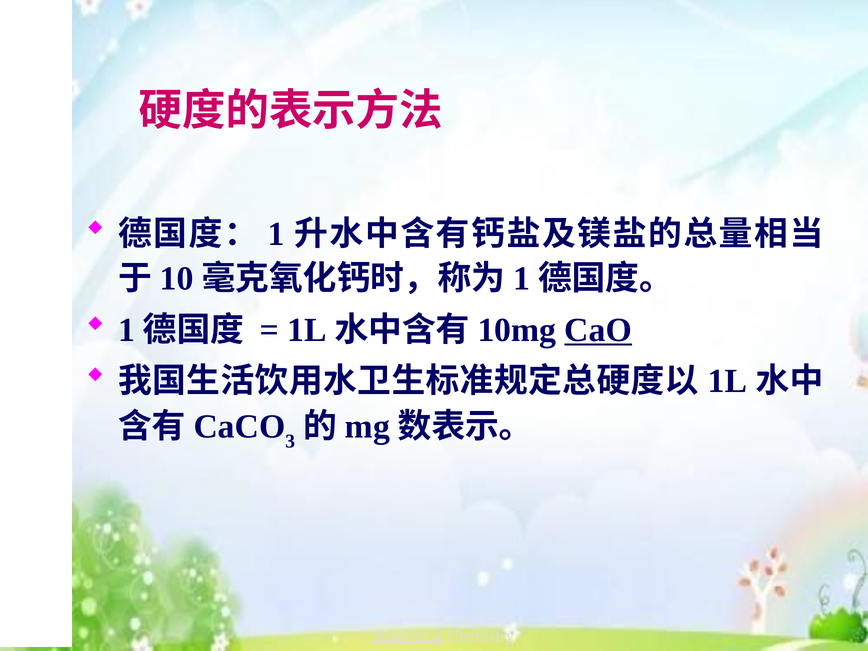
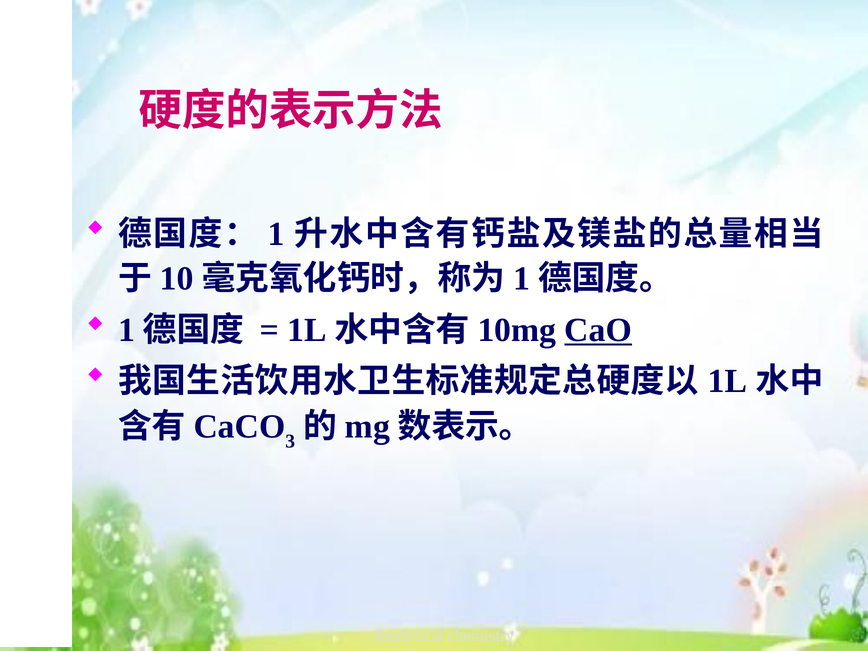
Analytical underline: present -> none
